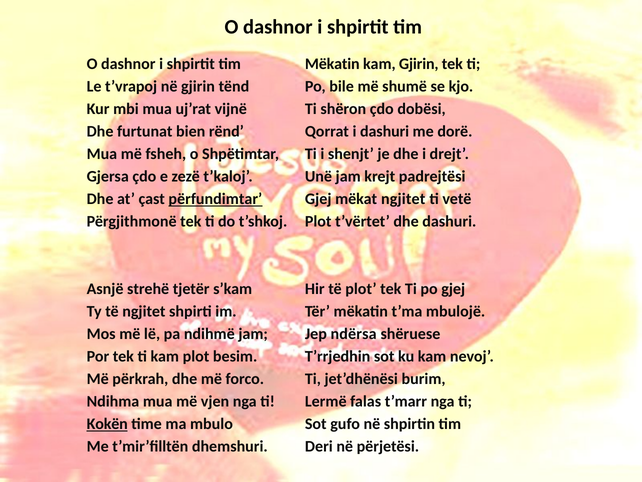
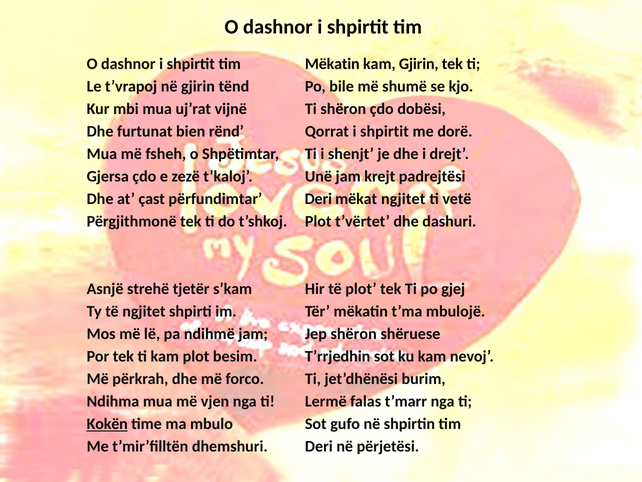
Qorrat i dashuri: dashuri -> shpirtit
përfundimtar underline: present -> none
Gjej at (318, 199): Gjej -> Deri
Jep ndërsa: ndërsa -> shëron
